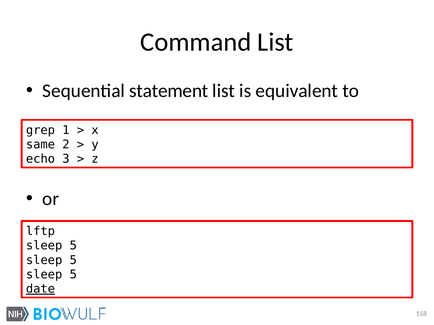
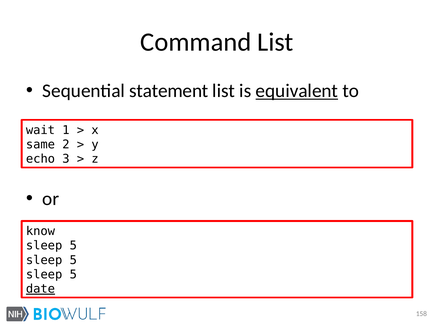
equivalent underline: none -> present
grep: grep -> wait
lftp: lftp -> know
